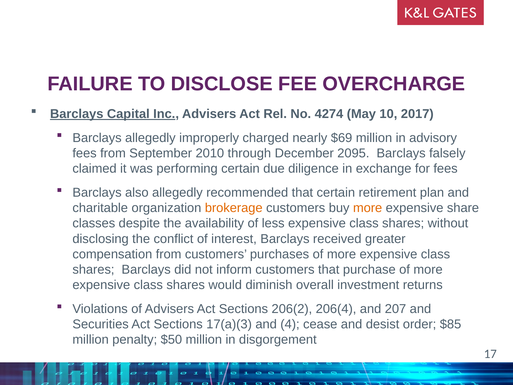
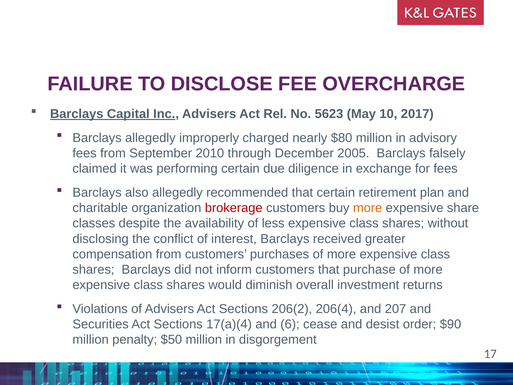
4274: 4274 -> 5623
$69: $69 -> $80
2095: 2095 -> 2005
brokerage colour: orange -> red
17(a)(3: 17(a)(3 -> 17(a)(4
4: 4 -> 6
$85: $85 -> $90
